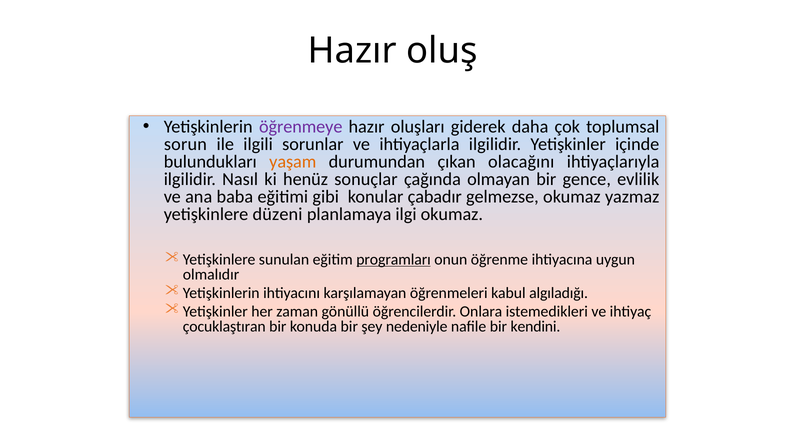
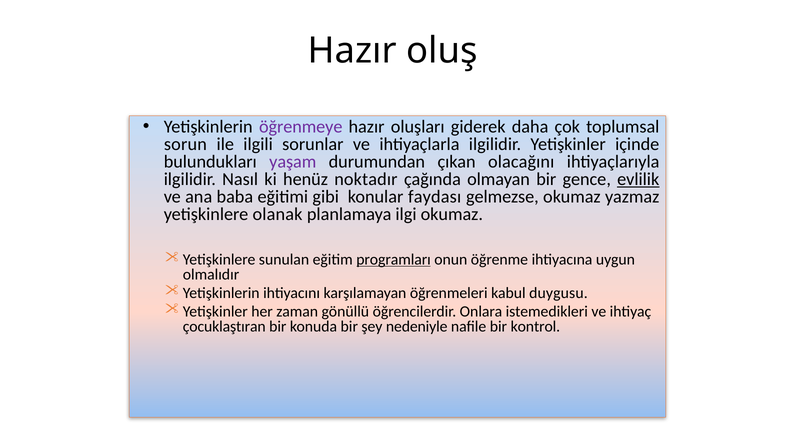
yaşam colour: orange -> purple
sonuçlar: sonuçlar -> noktadır
evlilik underline: none -> present
çabadır: çabadır -> faydası
düzeni: düzeni -> olanak
algıladığı: algıladığı -> duygusu
kendini: kendini -> kontrol
